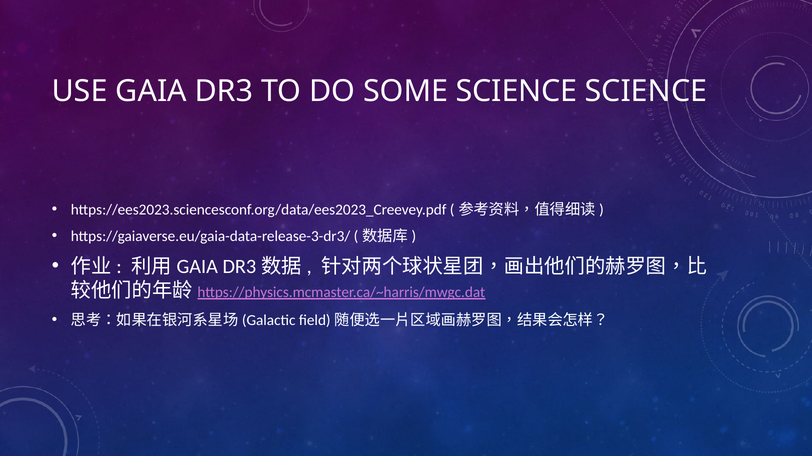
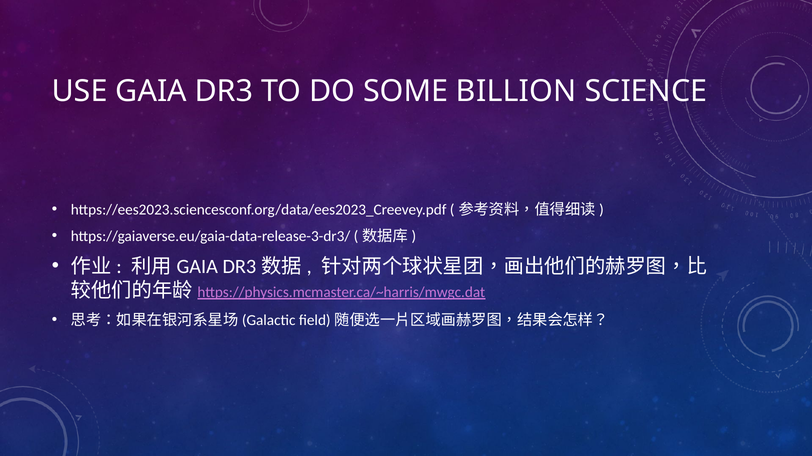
SOME SCIENCE: SCIENCE -> BILLION
